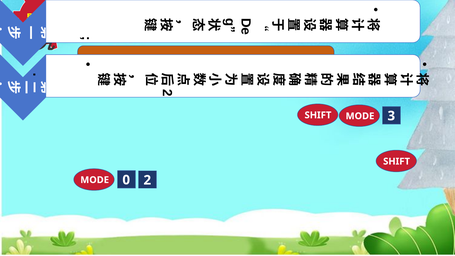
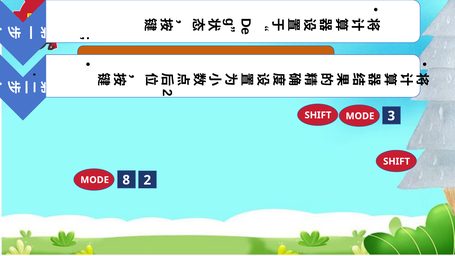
0: 0 -> 8
